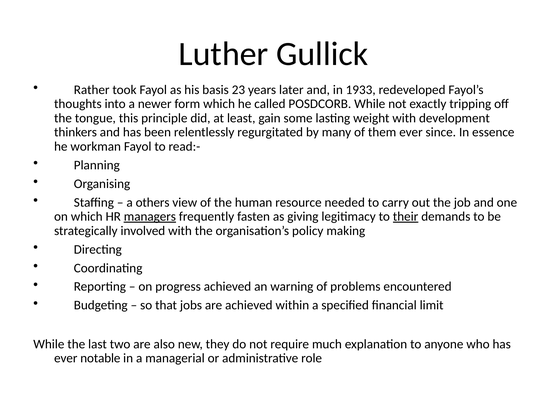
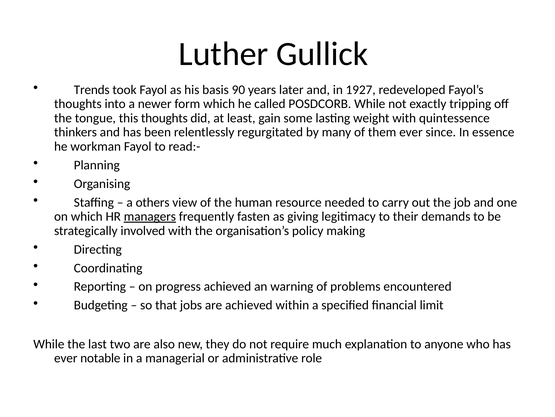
Rather: Rather -> Trends
23: 23 -> 90
1933: 1933 -> 1927
this principle: principle -> thoughts
development: development -> quintessence
their underline: present -> none
